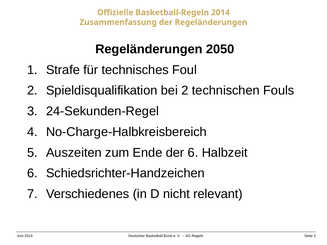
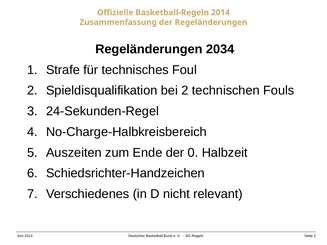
2050: 2050 -> 2034
der 6: 6 -> 0
